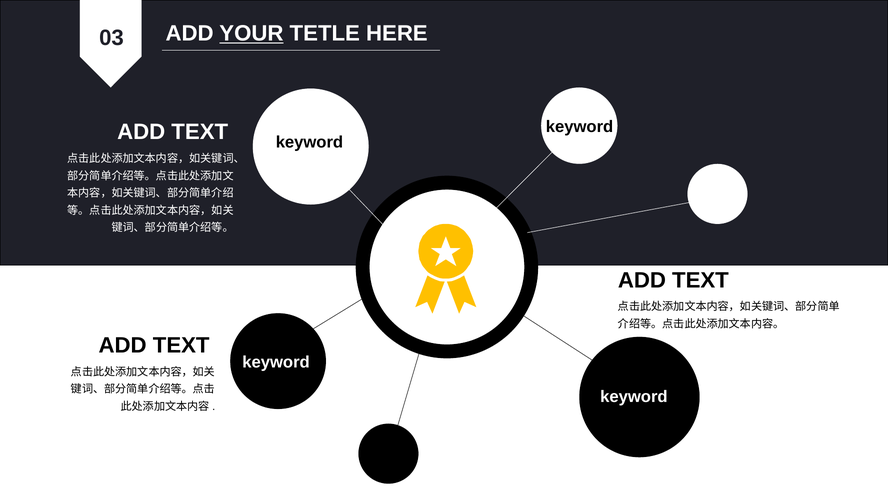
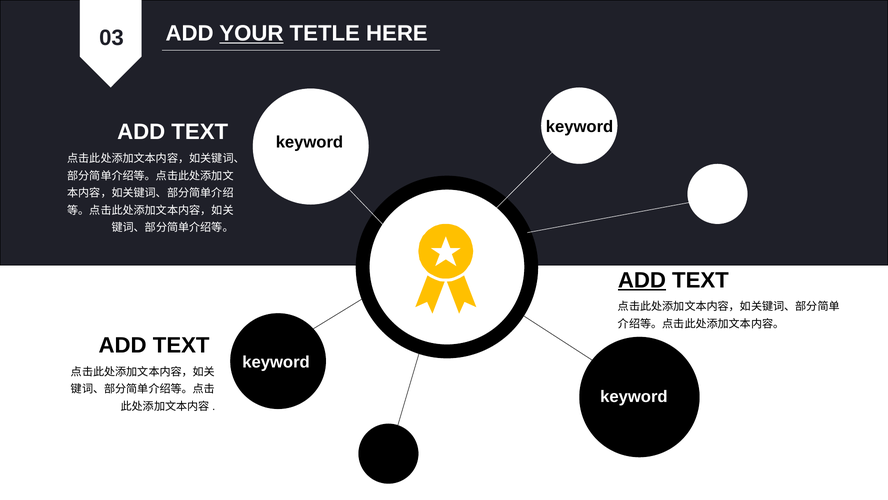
ADD at (642, 280) underline: none -> present
